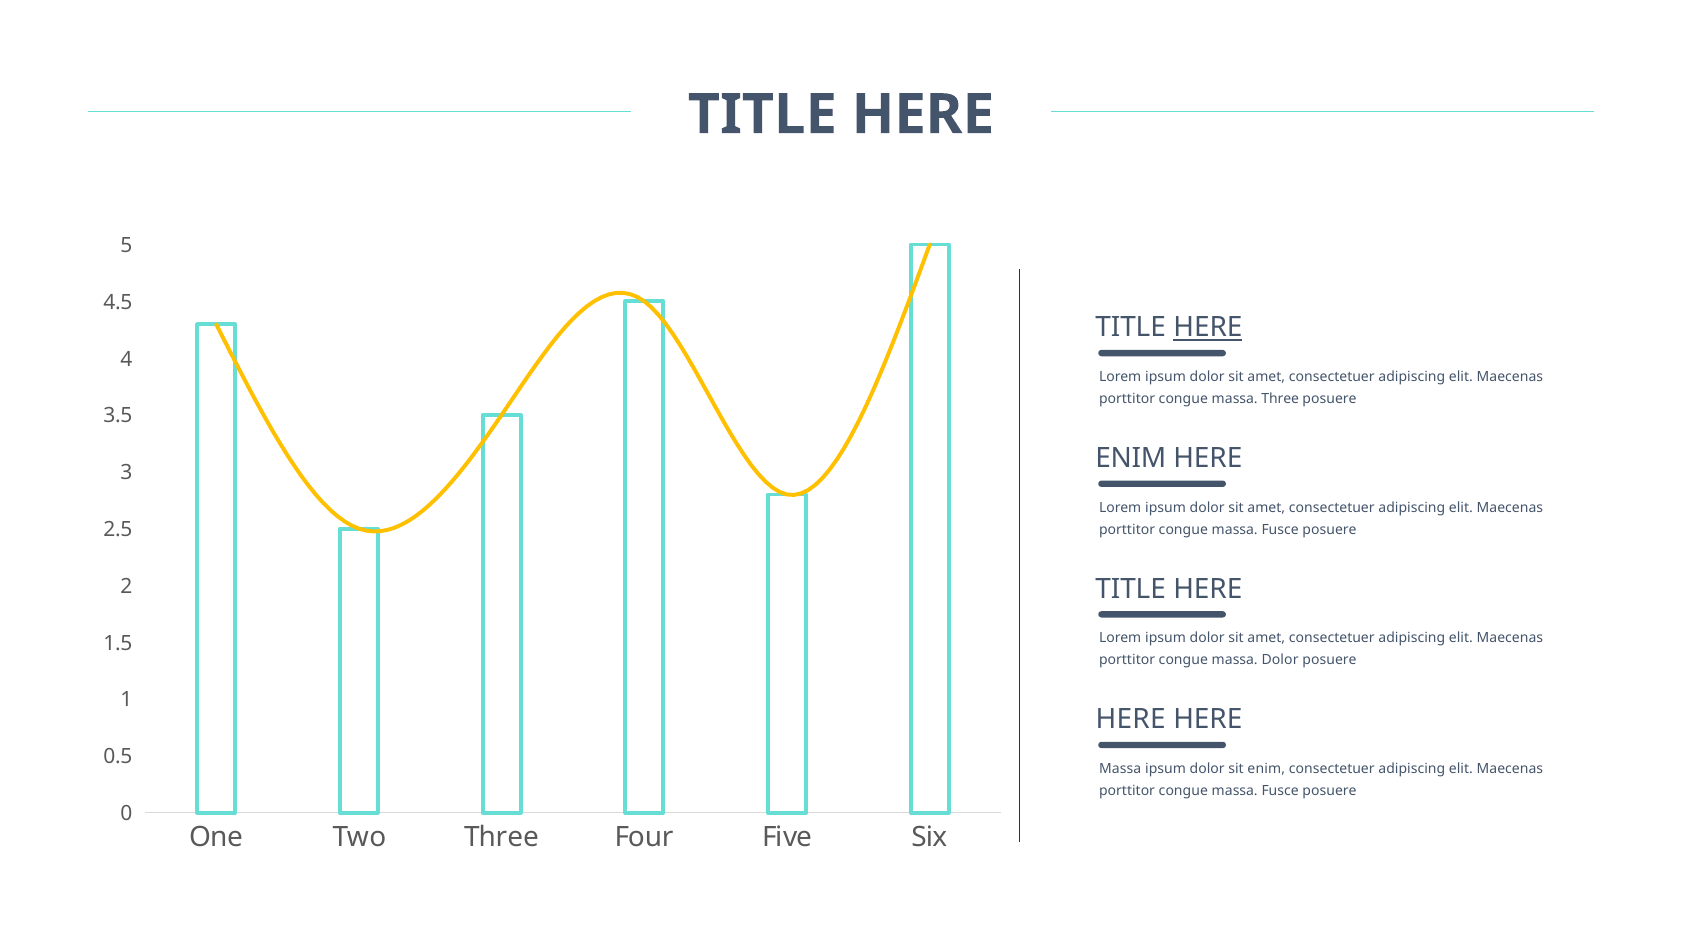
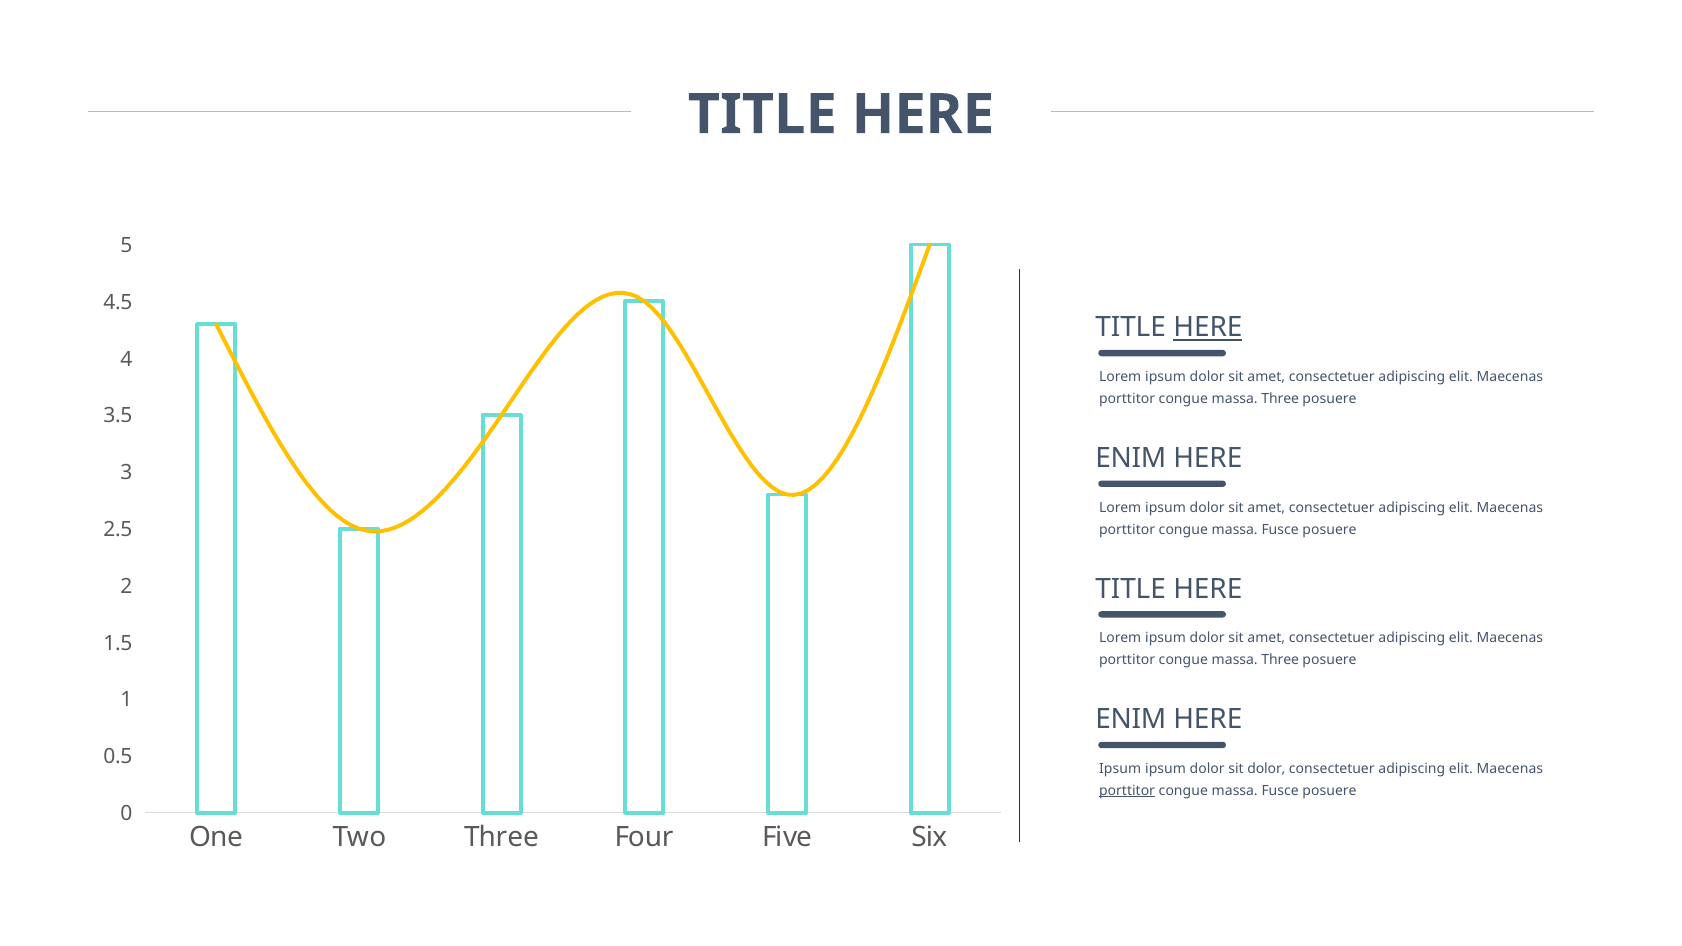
Dolor at (1280, 660): Dolor -> Three
HERE at (1131, 720): HERE -> ENIM
Massa at (1120, 769): Massa -> Ipsum
sit enim: enim -> dolor
porttitor at (1127, 791) underline: none -> present
